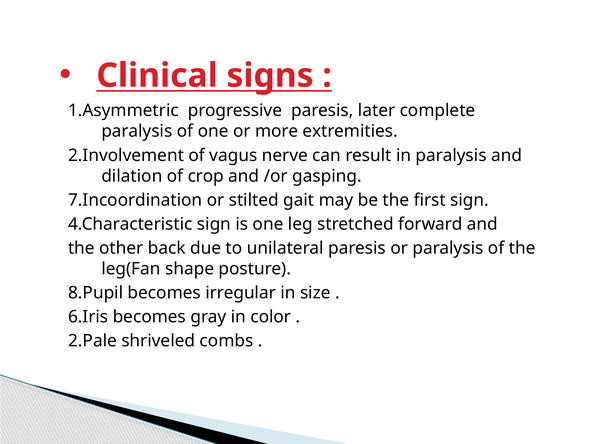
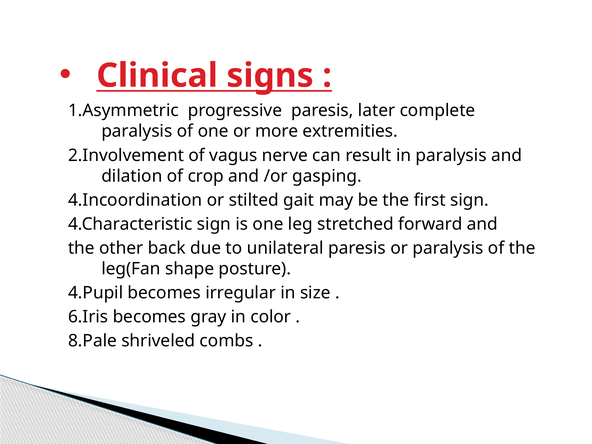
7.Incoordination: 7.Incoordination -> 4.Incoordination
8.Pupil: 8.Pupil -> 4.Pupil
2.Pale: 2.Pale -> 8.Pale
